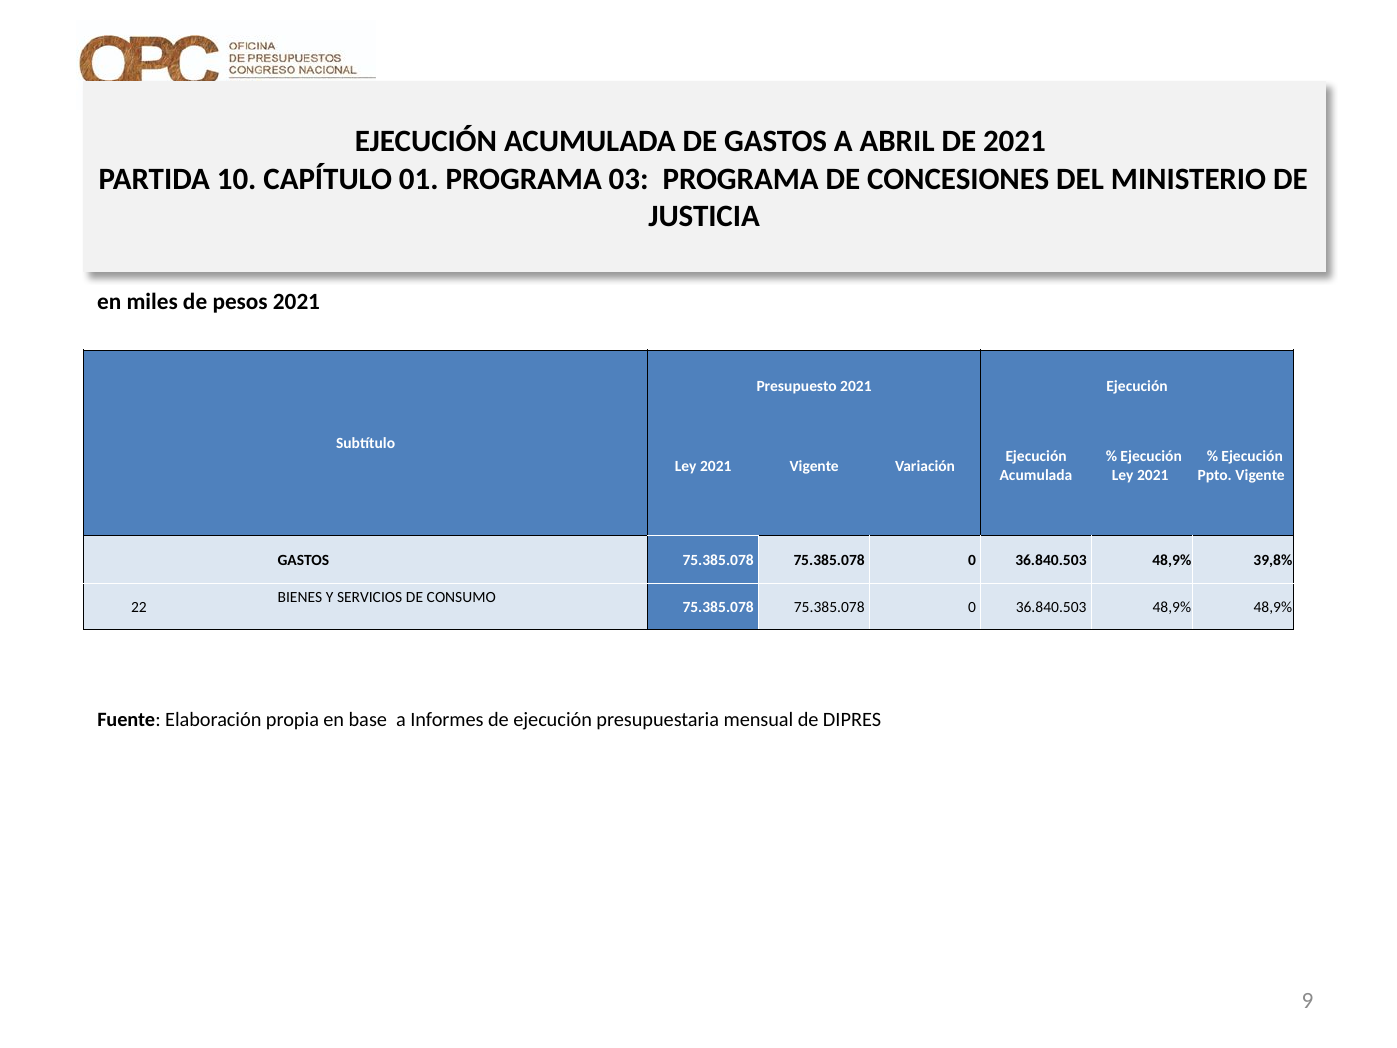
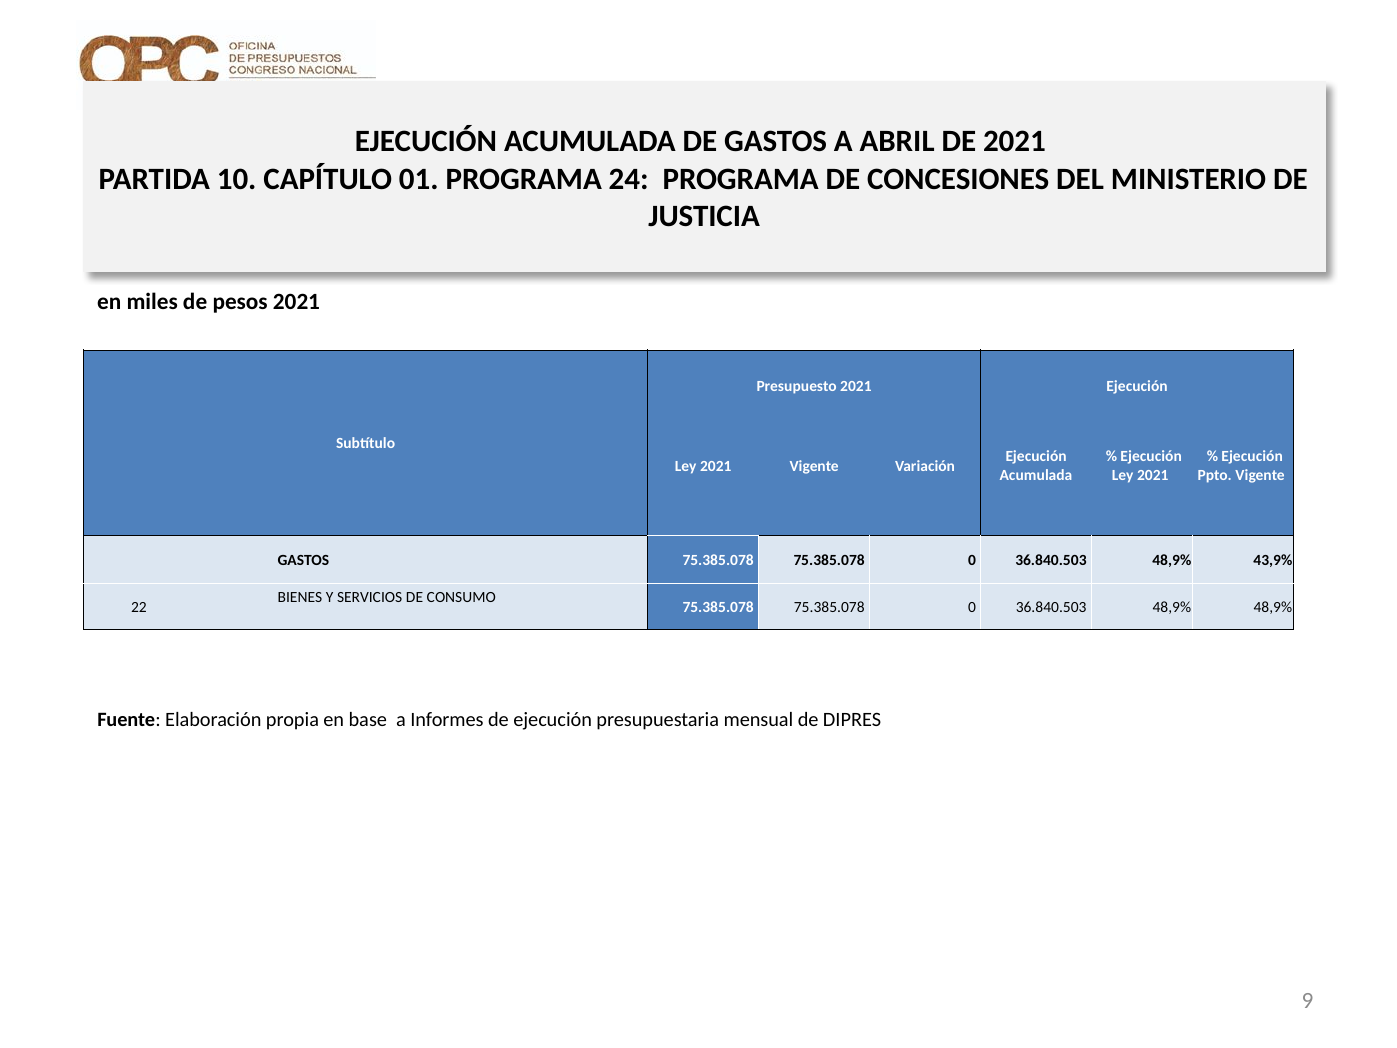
03: 03 -> 24
39,8%: 39,8% -> 43,9%
